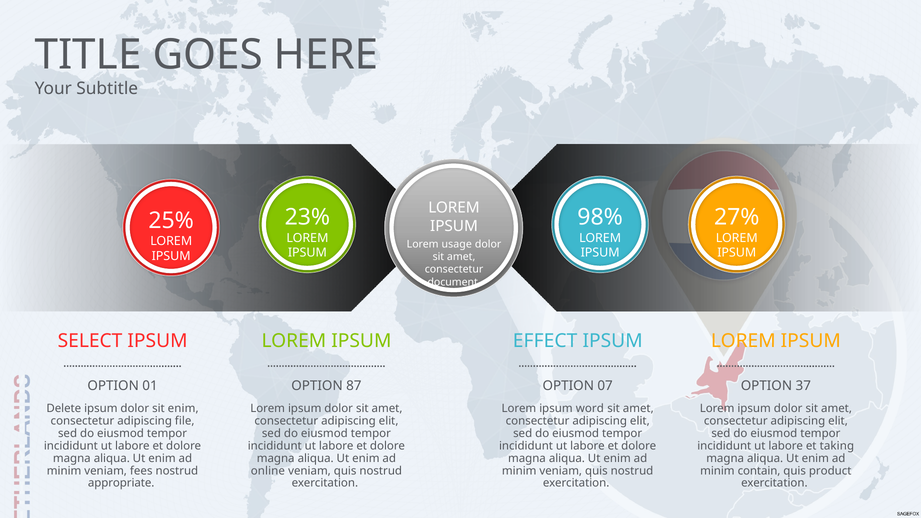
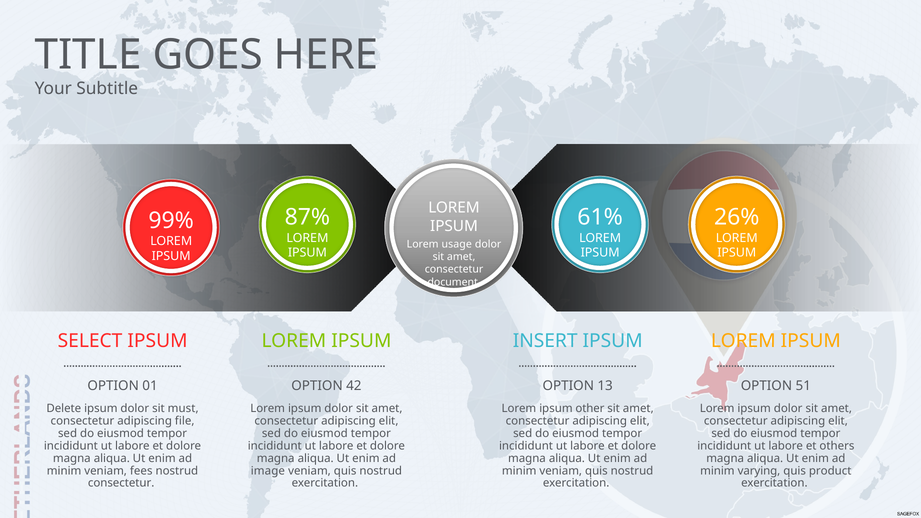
23%: 23% -> 87%
98%: 98% -> 61%
27%: 27% -> 26%
25%: 25% -> 99%
EFFECT: EFFECT -> INSERT
87: 87 -> 42
07: 07 -> 13
37: 37 -> 51
sit enim: enim -> must
word: word -> other
taking: taking -> others
online: online -> image
contain: contain -> varying
appropriate at (121, 483): appropriate -> consectetur
